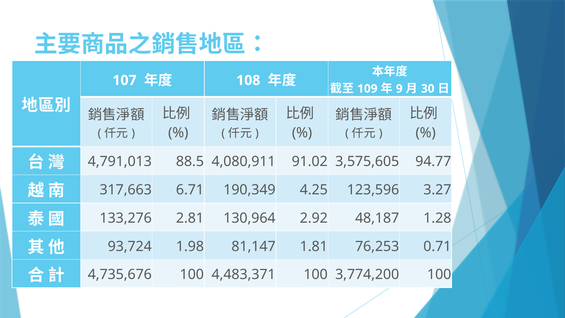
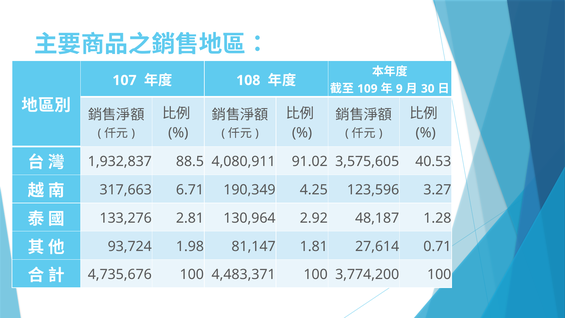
4,791,013: 4,791,013 -> 1,932,837
94.77: 94.77 -> 40.53
76,253: 76,253 -> 27,614
